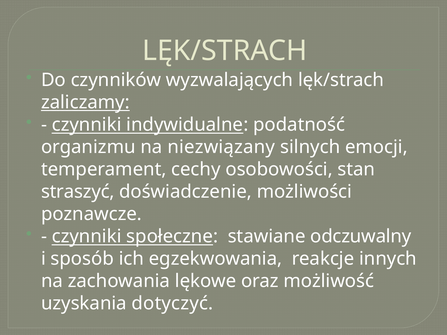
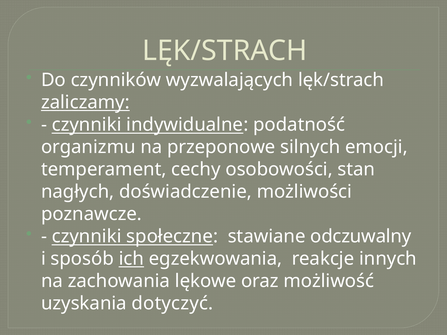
niezwiązany: niezwiązany -> przeponowe
straszyć: straszyć -> nagłych
ich underline: none -> present
